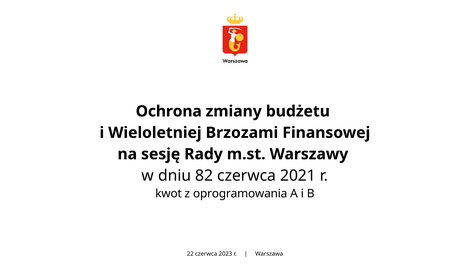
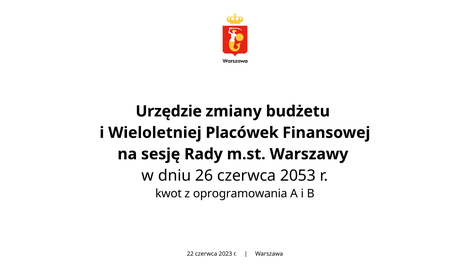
Ochrona: Ochrona -> Urzędzie
Brzozami: Brzozami -> Placówek
82: 82 -> 26
2021: 2021 -> 2053
